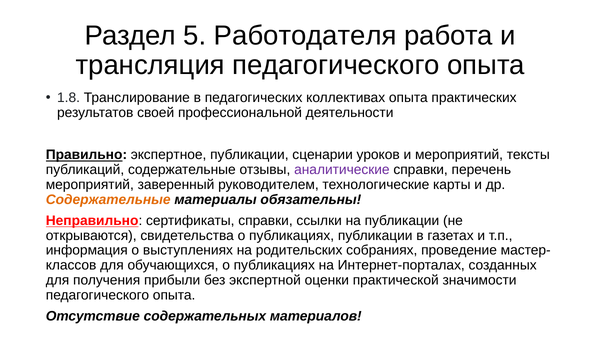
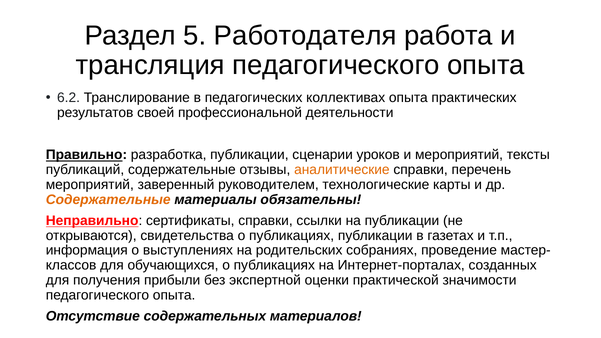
1.8: 1.8 -> 6.2
экспертное: экспертное -> разработка
аналитические colour: purple -> orange
